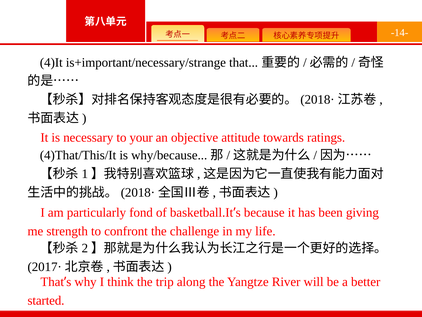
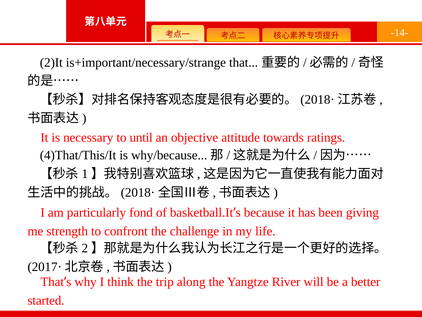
4)It: 4)It -> 2)It
your: your -> until
